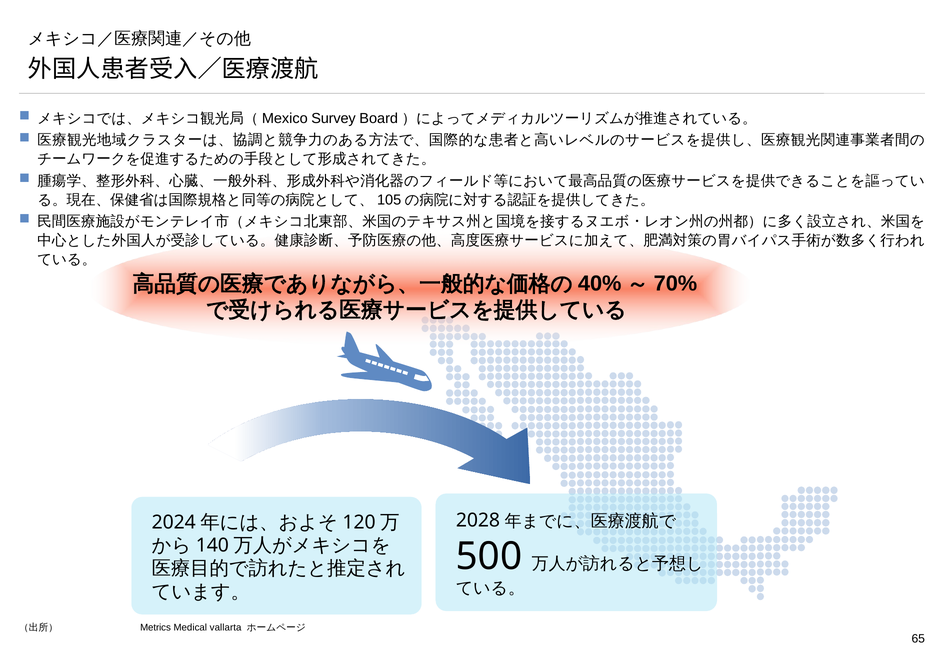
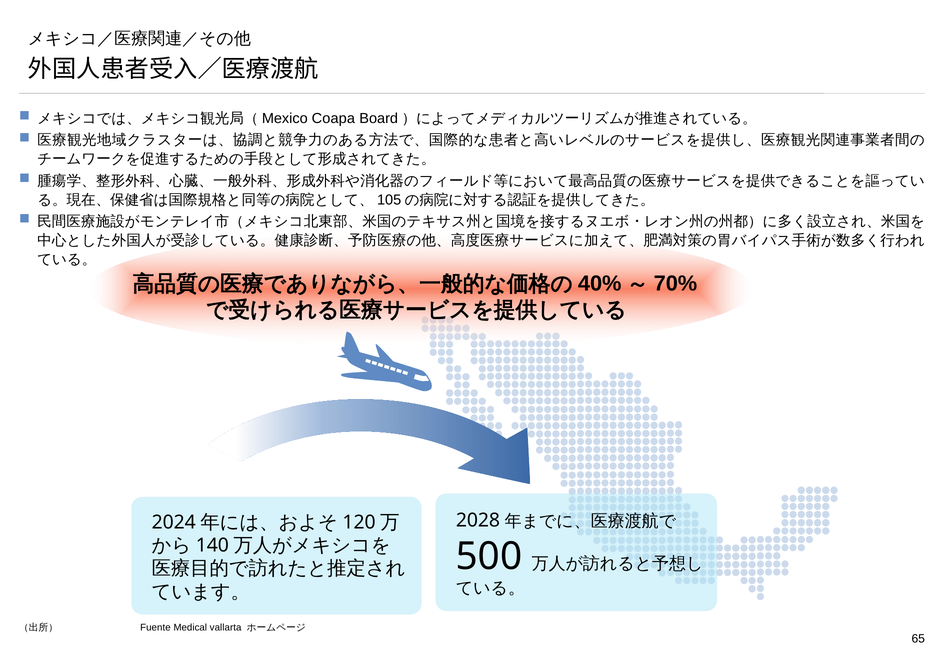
Survey: Survey -> Coapa
Metrics: Metrics -> Fuente
